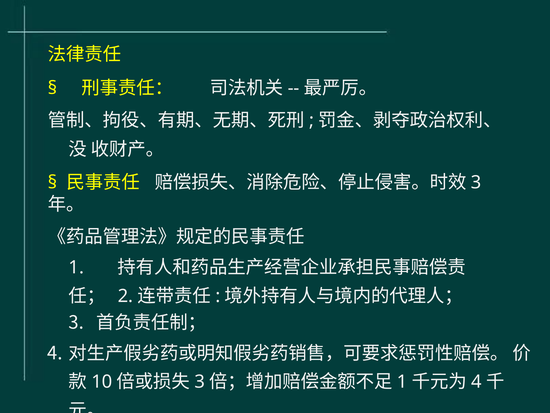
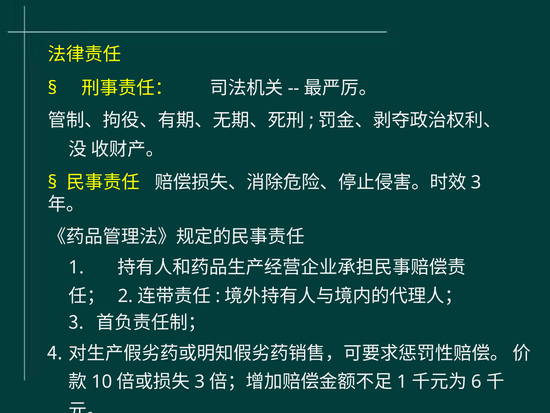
4 at (476, 381): 4 -> 6
